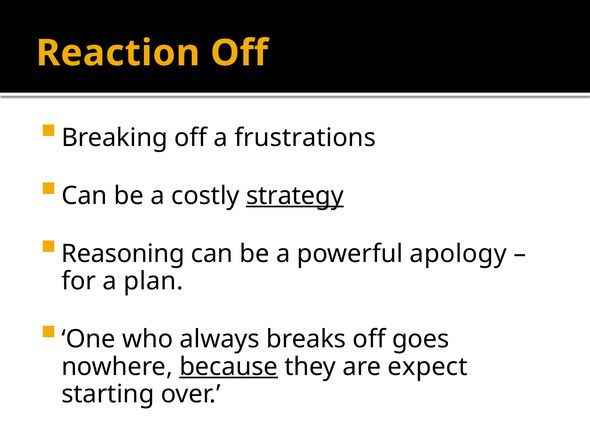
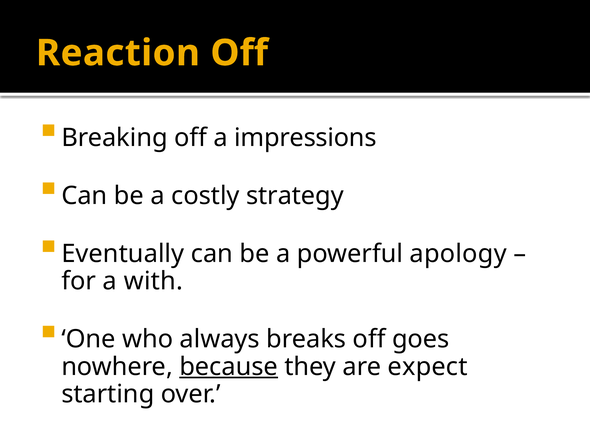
frustrations: frustrations -> impressions
strategy underline: present -> none
Reasoning: Reasoning -> Eventually
plan: plan -> with
